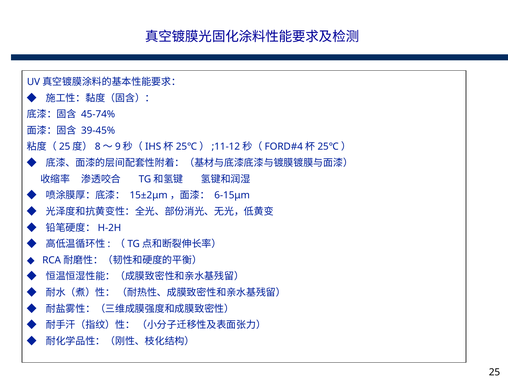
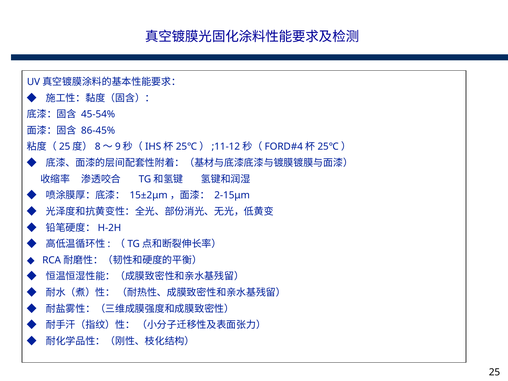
45-74%: 45-74% -> 45-54%
39-45%: 39-45% -> 86-45%
6-15μm: 6-15μm -> 2-15μm
